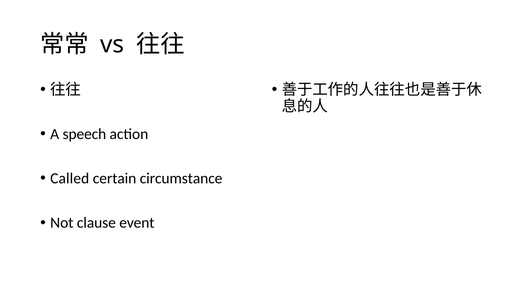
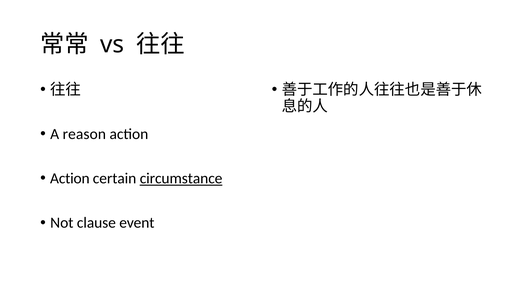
speech: speech -> reason
Called at (70, 178): Called -> Action
circumstance underline: none -> present
